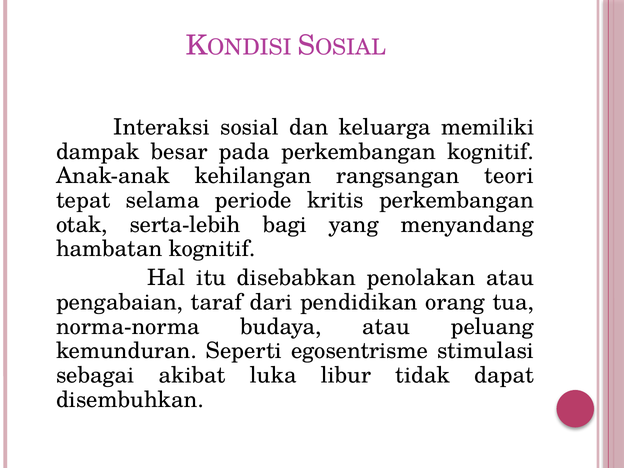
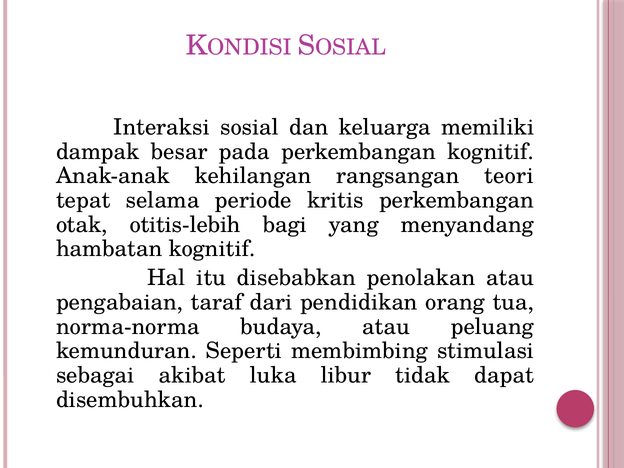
serta-lebih: serta-lebih -> otitis-lebih
egosentrisme: egosentrisme -> membimbing
